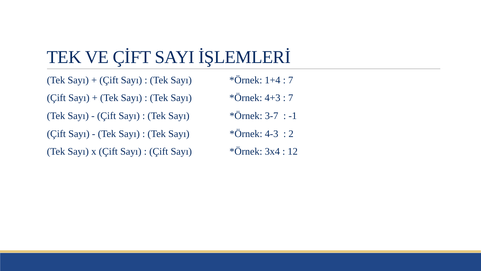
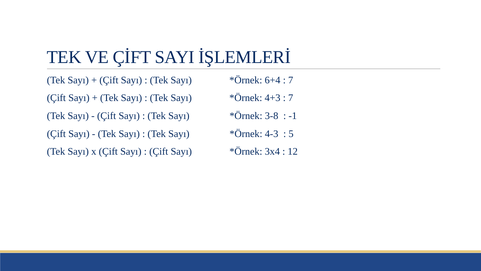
1+4: 1+4 -> 6+4
3-7: 3-7 -> 3-8
2: 2 -> 5
